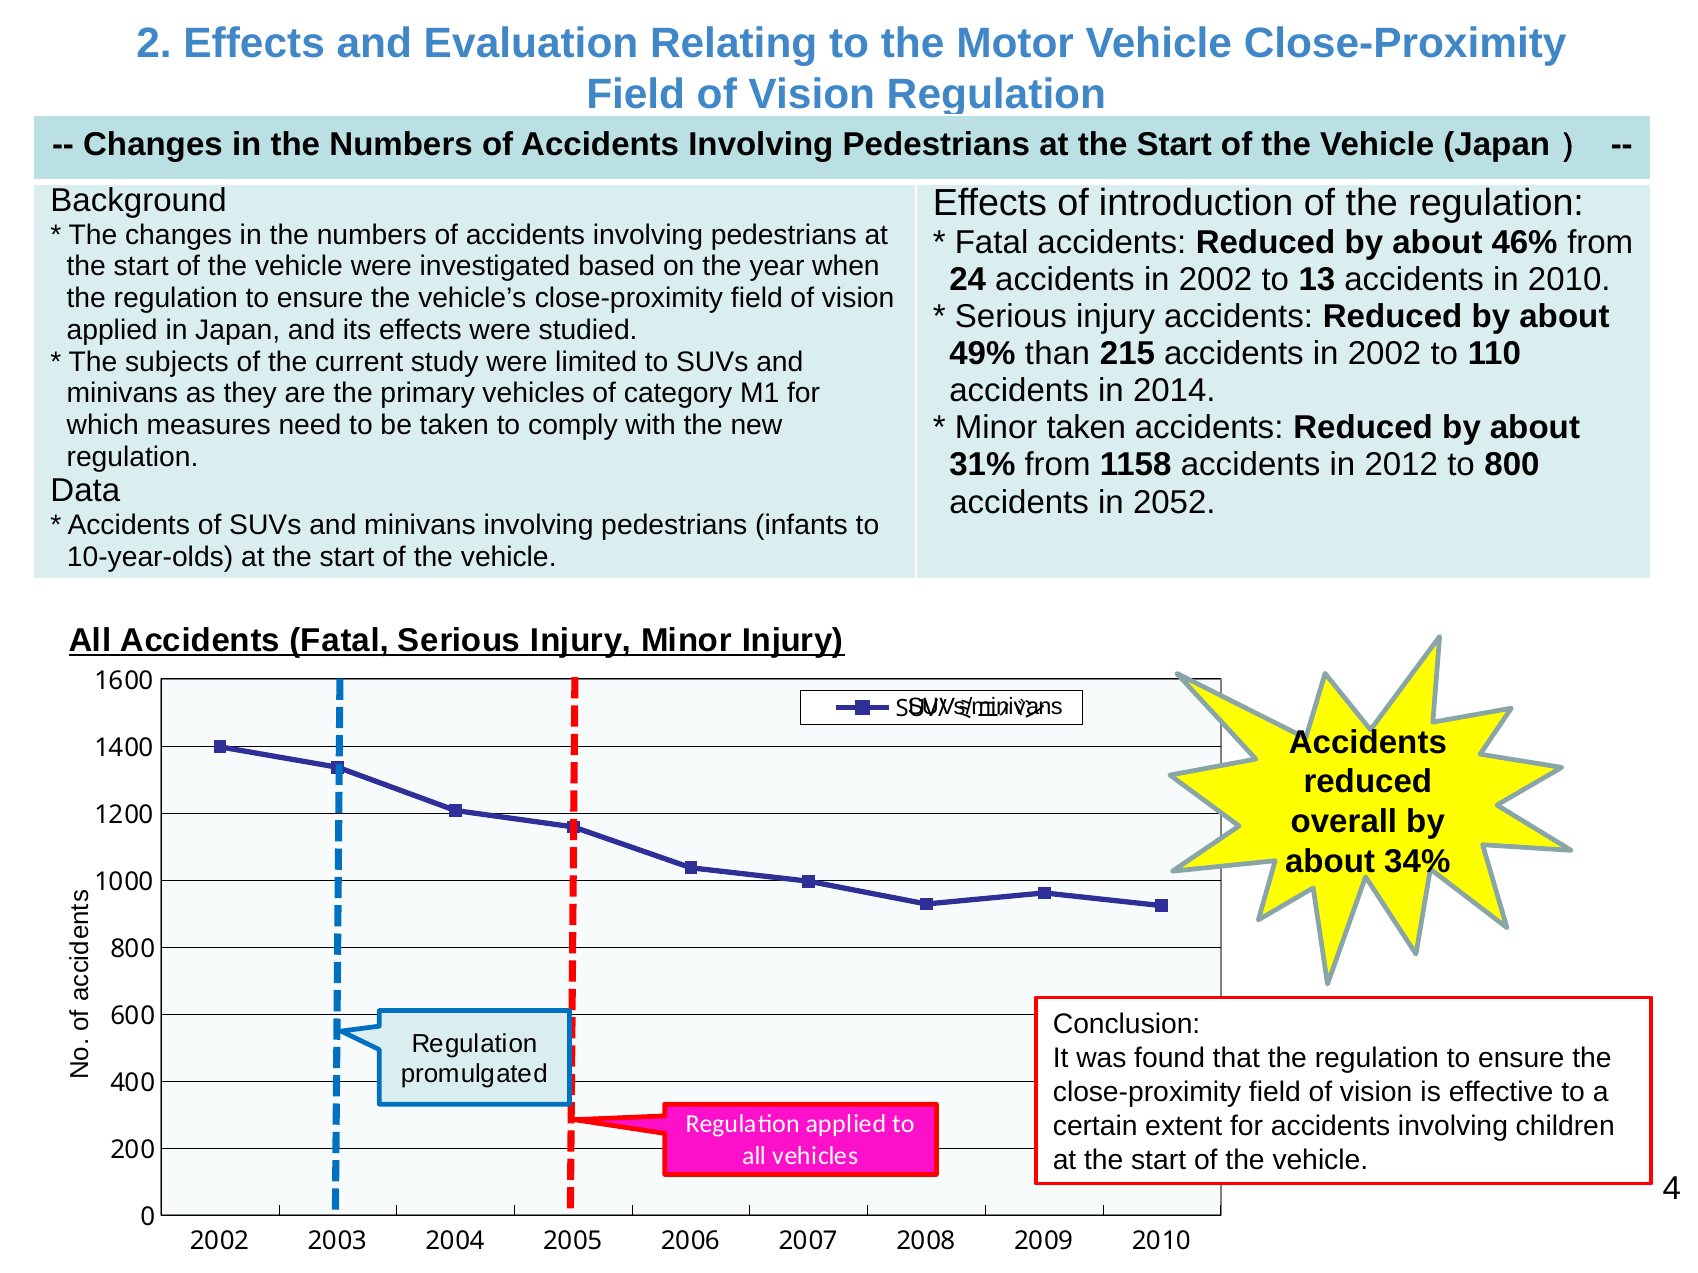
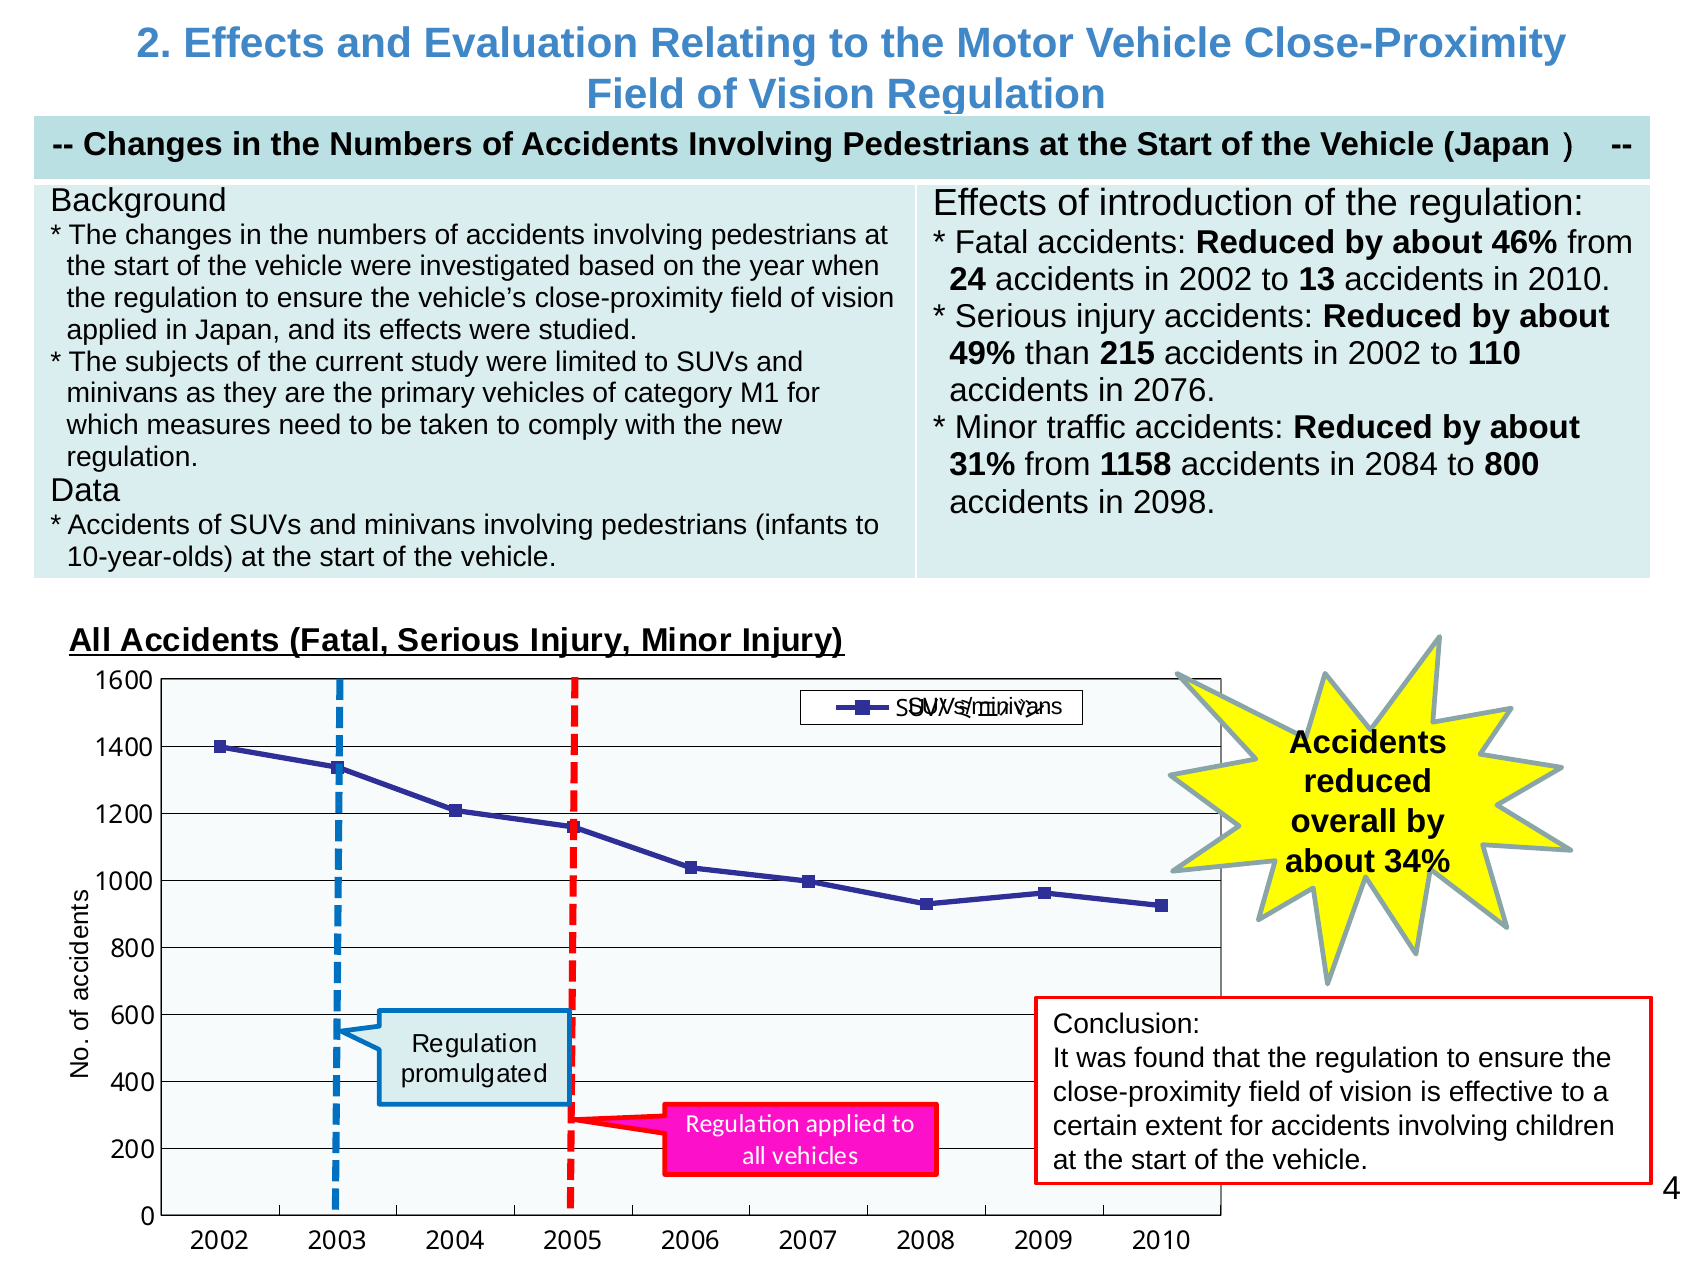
2014: 2014 -> 2076
Minor taken: taken -> traffic
2012: 2012 -> 2084
2052: 2052 -> 2098
